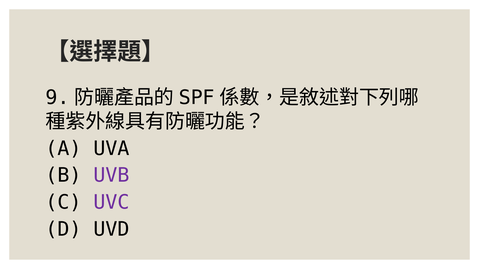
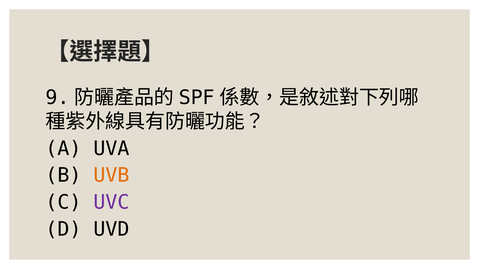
UVB colour: purple -> orange
